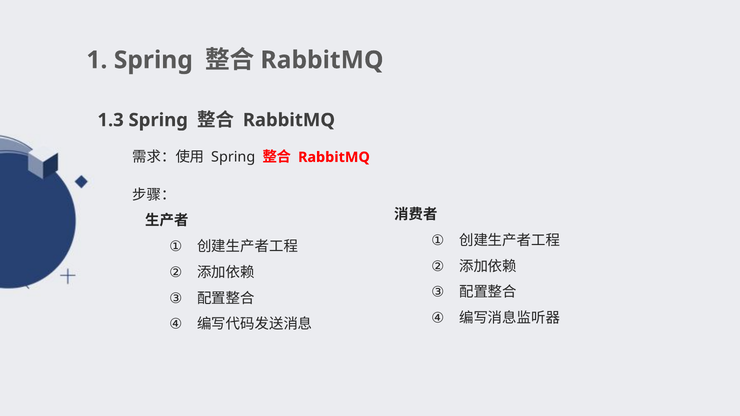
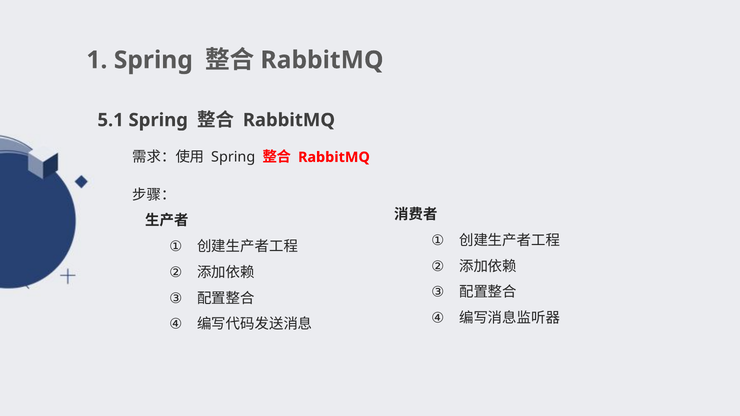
1.3: 1.3 -> 5.1
